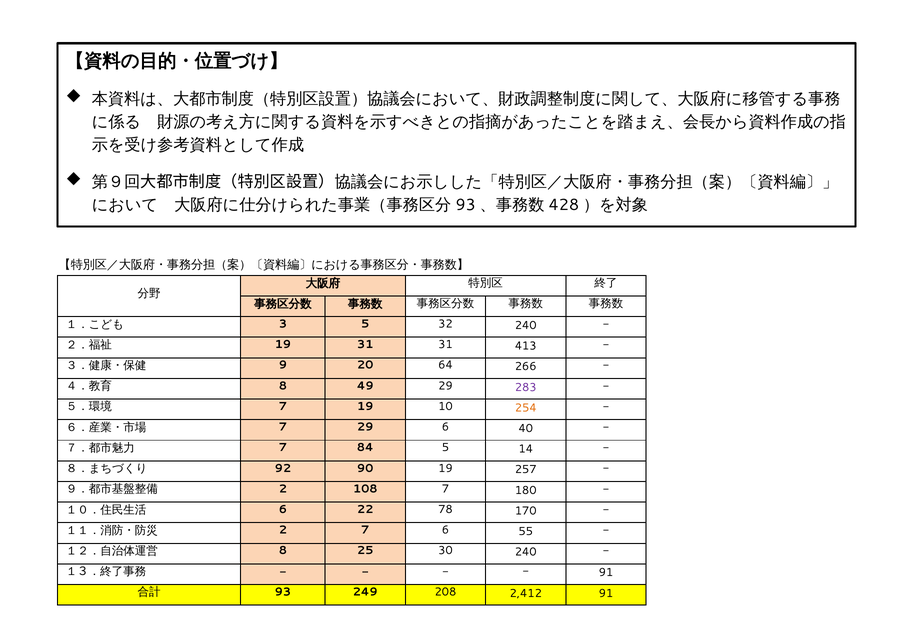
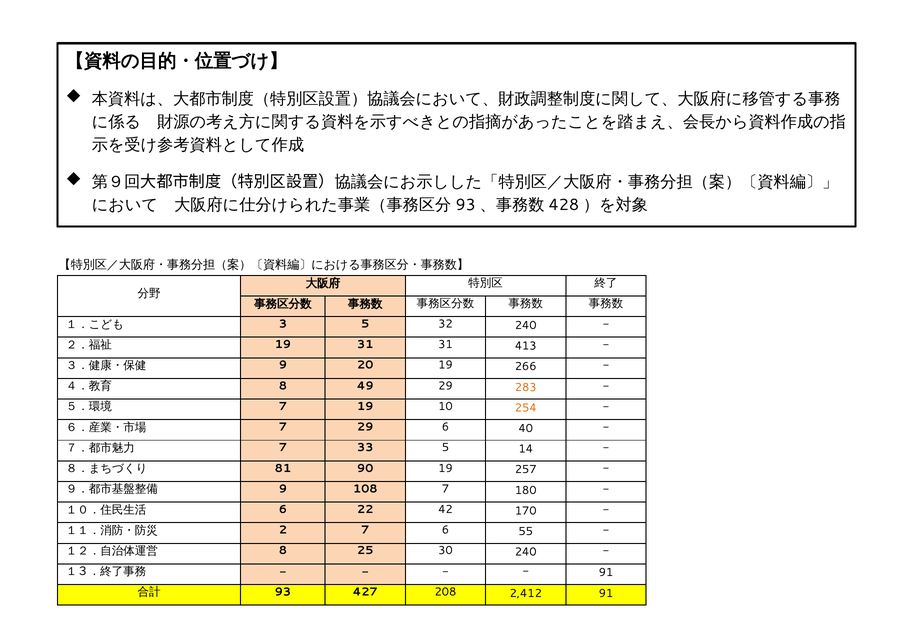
20 64: 64 -> 19
283 colour: purple -> orange
84: 84 -> 33
92: 92 -> 81
2 at (283, 489): 2 -> 9
78: 78 -> 42
249: 249 -> 427
